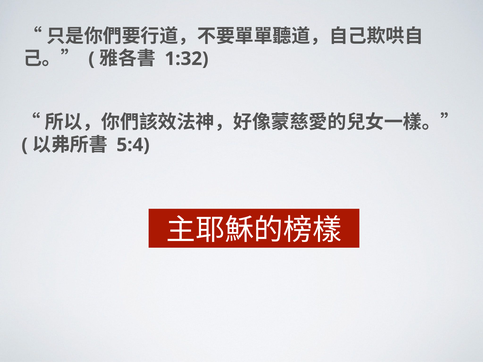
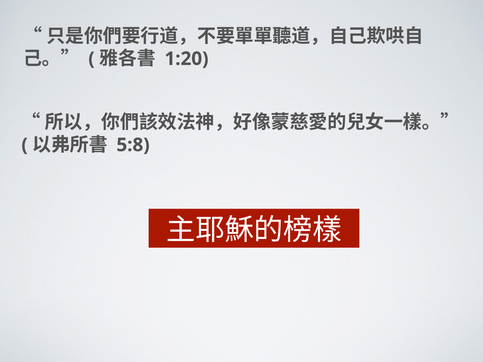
1:32: 1:32 -> 1:20
5:4: 5:4 -> 5:8
